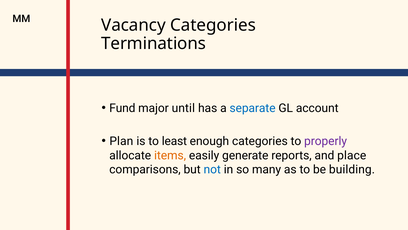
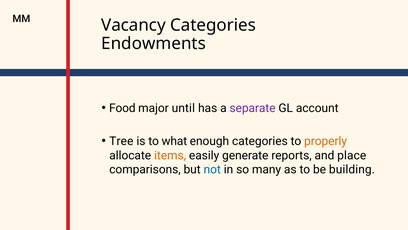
Terminations: Terminations -> Endowments
Fund: Fund -> Food
separate colour: blue -> purple
Plan: Plan -> Tree
least: least -> what
properly colour: purple -> orange
